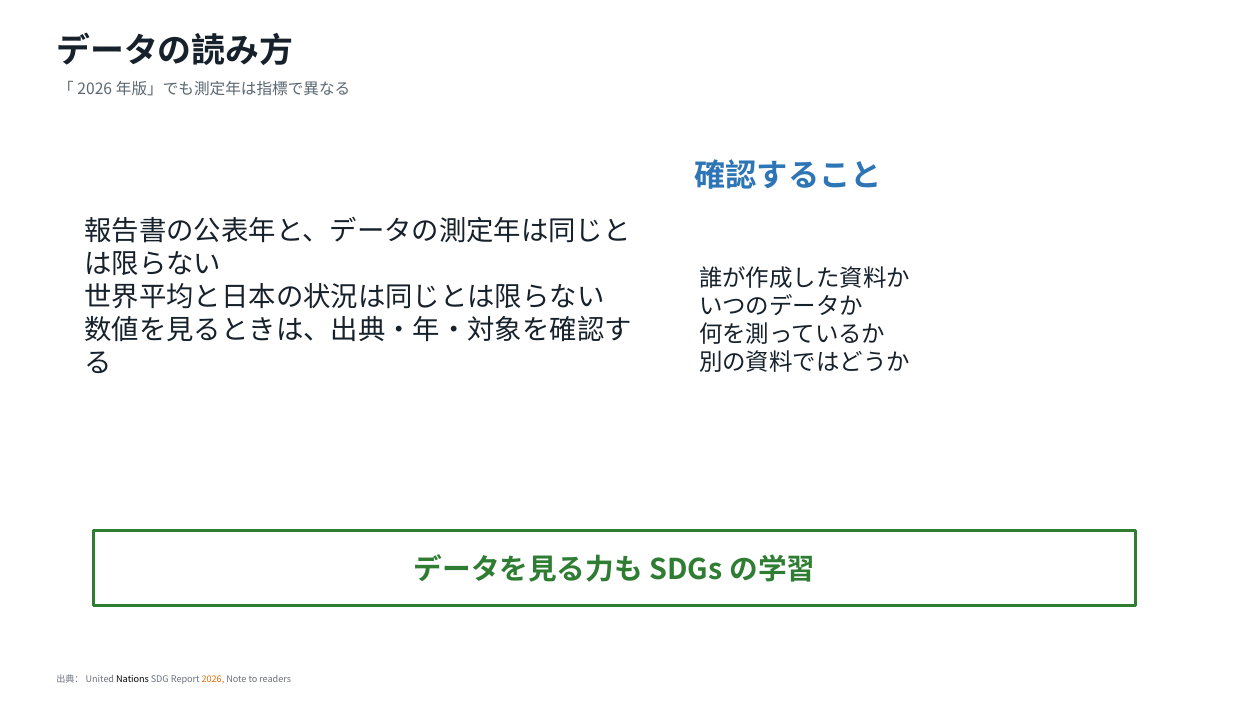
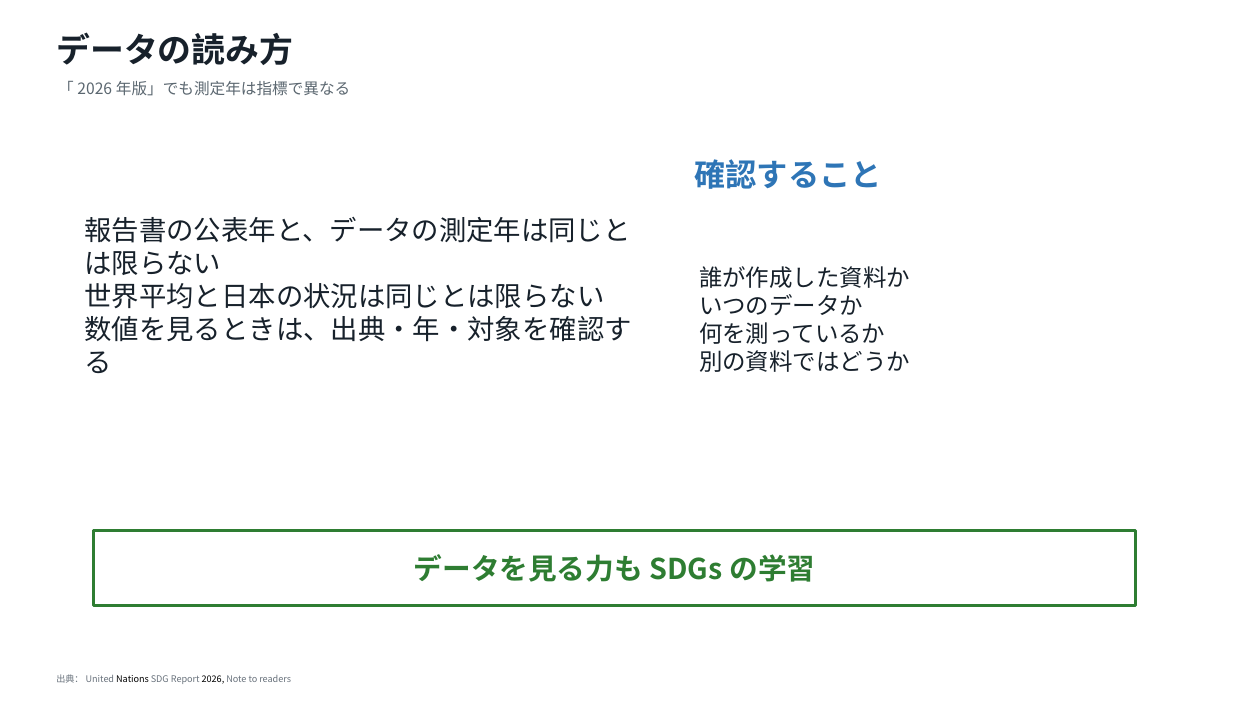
2026 colour: orange -> black
